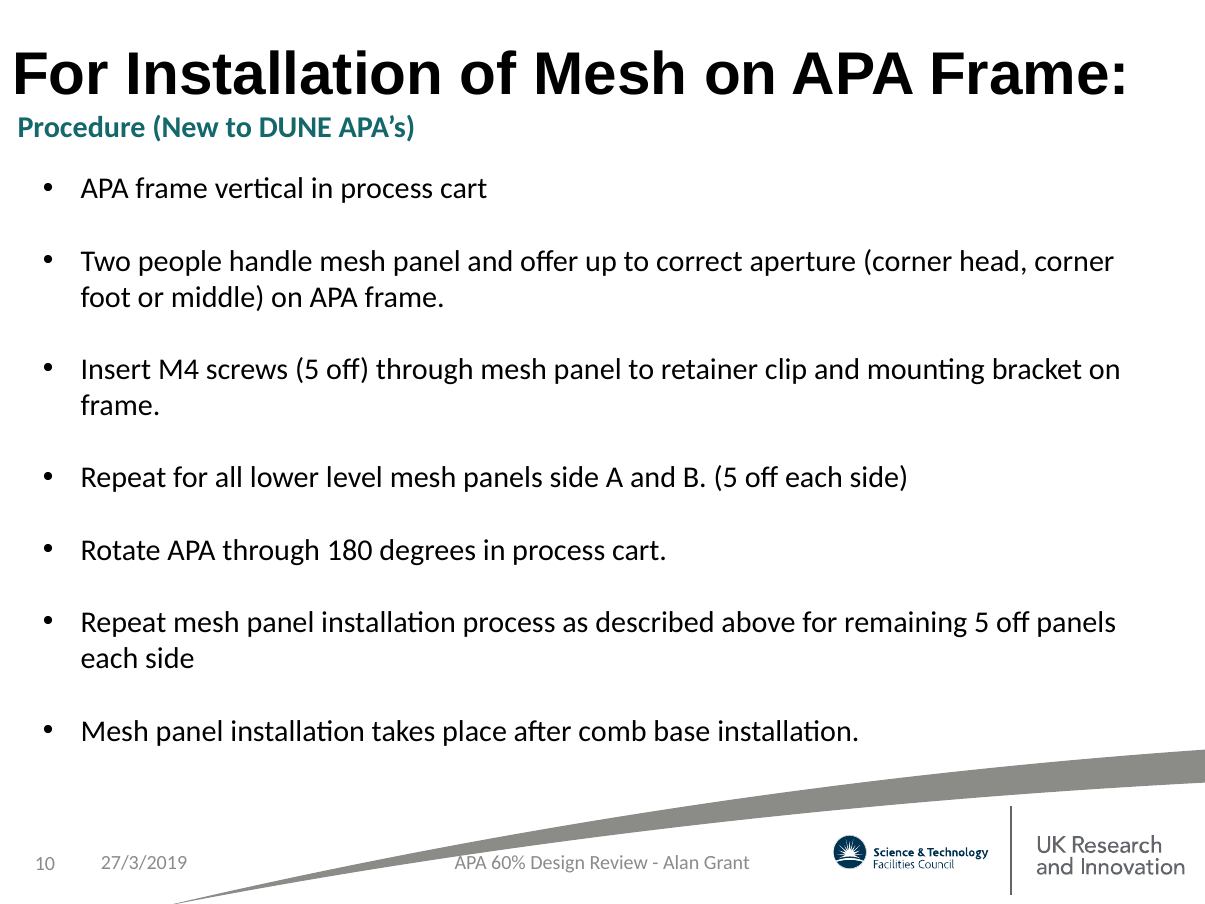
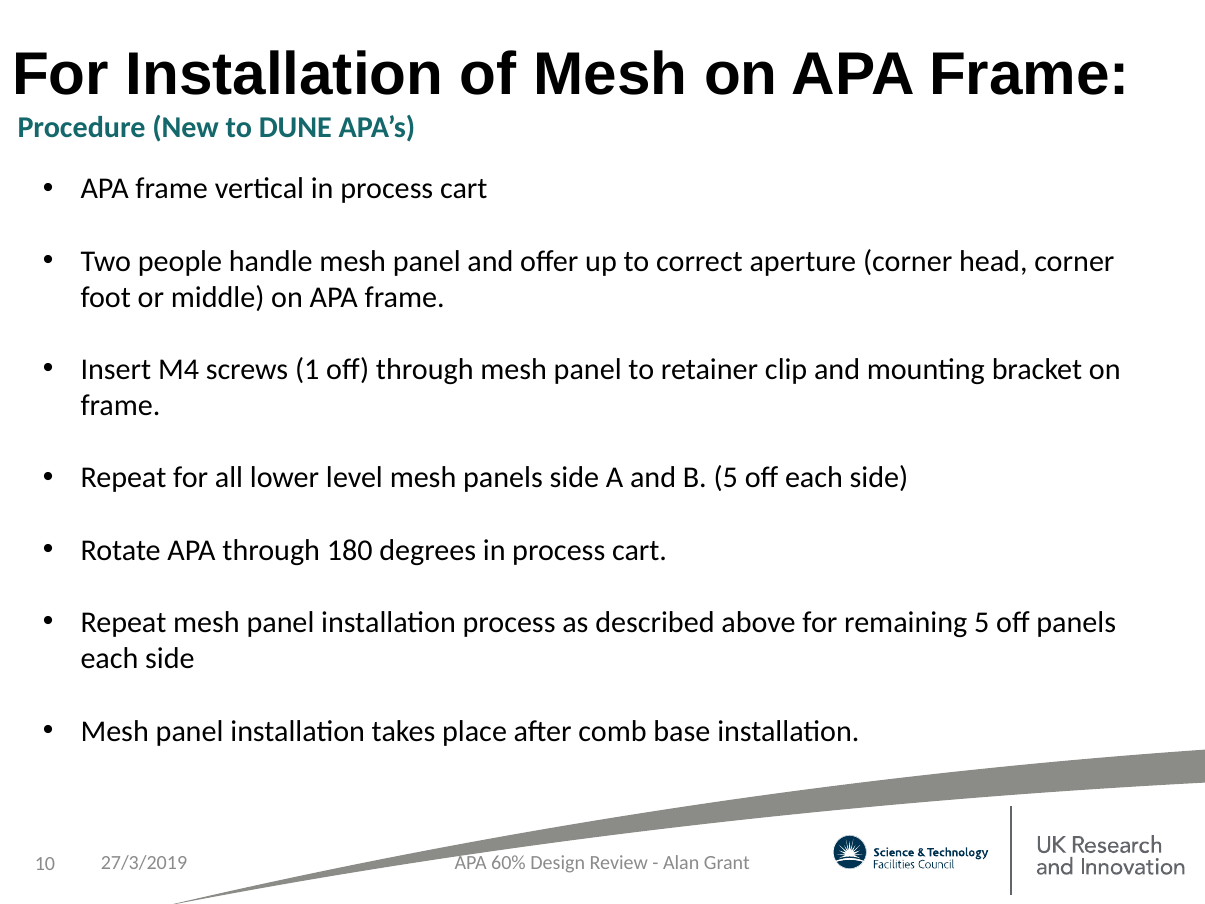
screws 5: 5 -> 1
